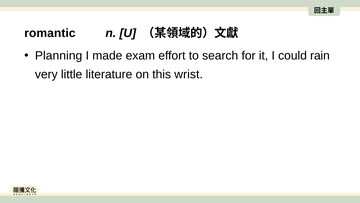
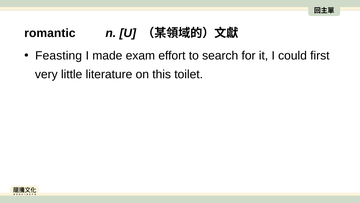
Planning: Planning -> Feasting
rain: rain -> first
wrist: wrist -> toilet
